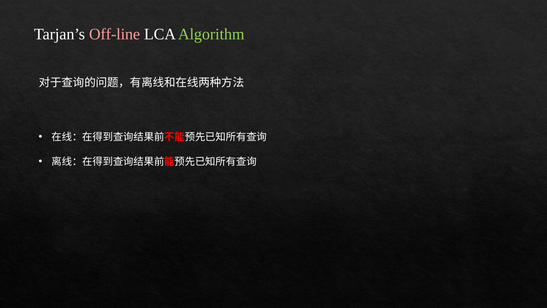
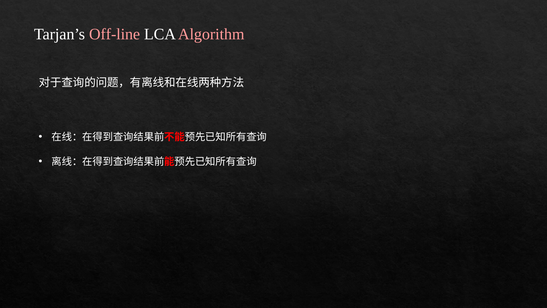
Algorithm colour: light green -> pink
